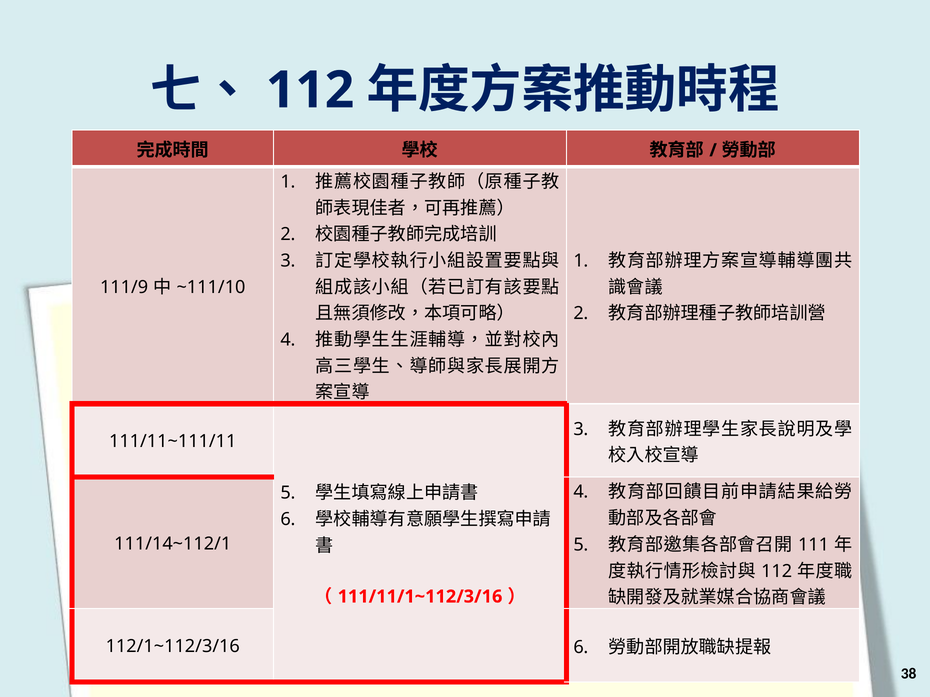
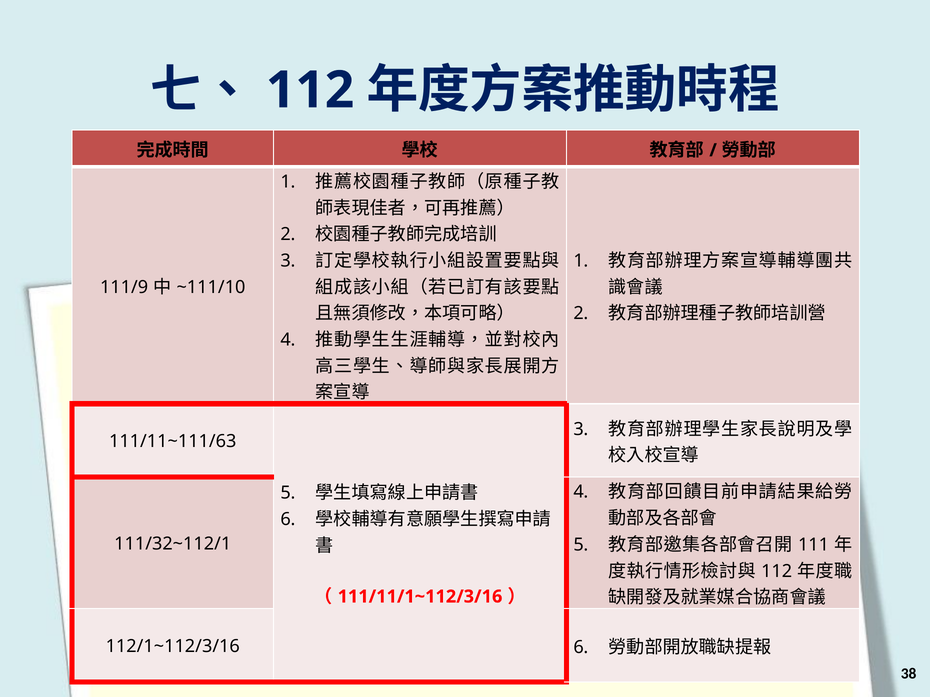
111/11~111/11: 111/11~111/11 -> 111/11~111/63
111/14~112/1: 111/14~112/1 -> 111/32~112/1
